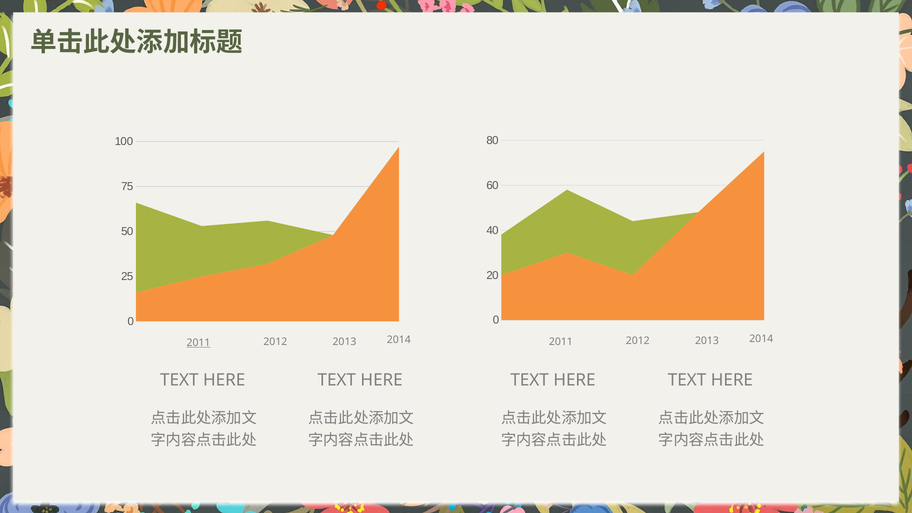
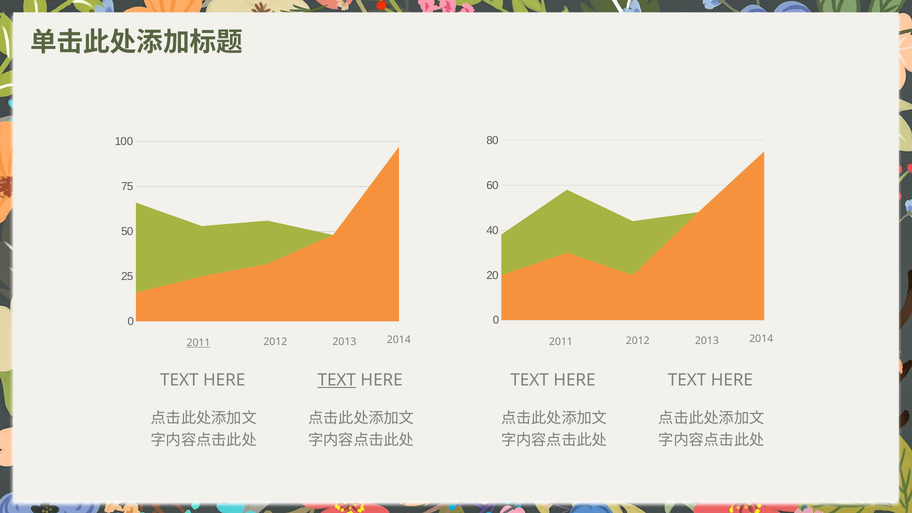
TEXT at (337, 380) underline: none -> present
